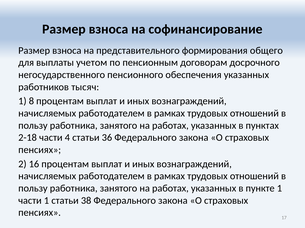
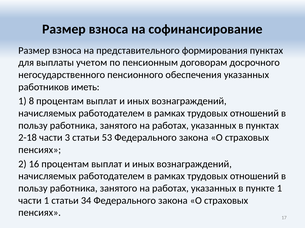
формирования общего: общего -> пунктах
тысяч: тысяч -> иметь
4: 4 -> 3
36: 36 -> 53
38: 38 -> 34
